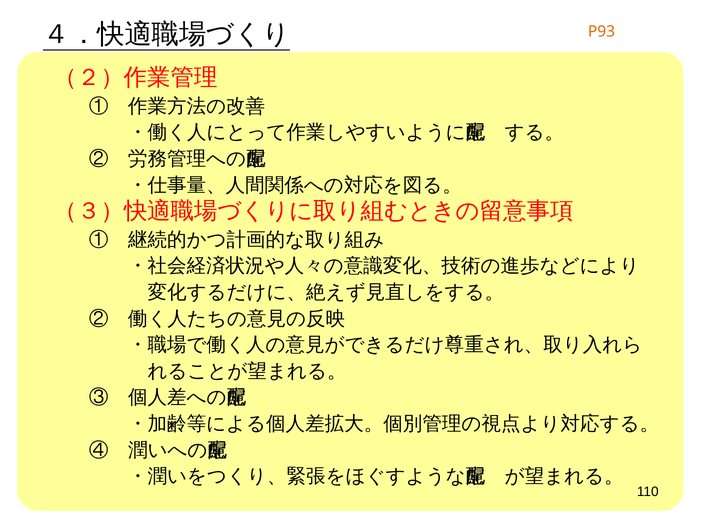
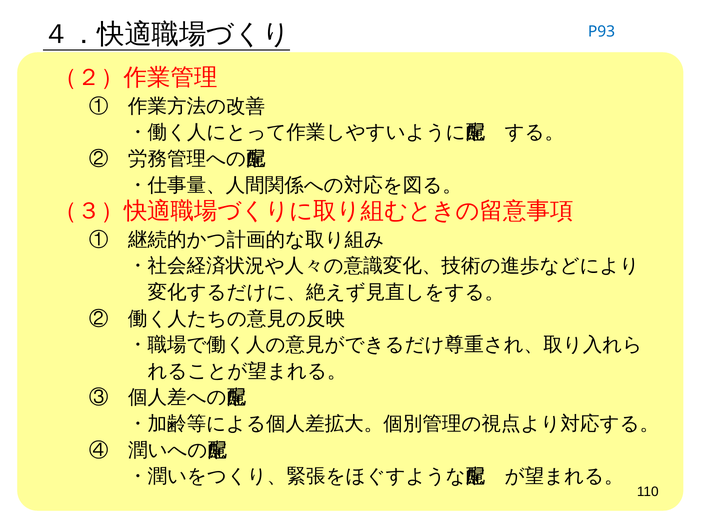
P93 colour: orange -> blue
